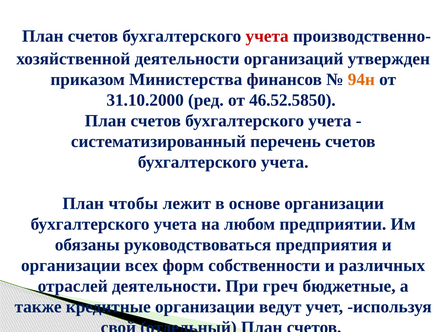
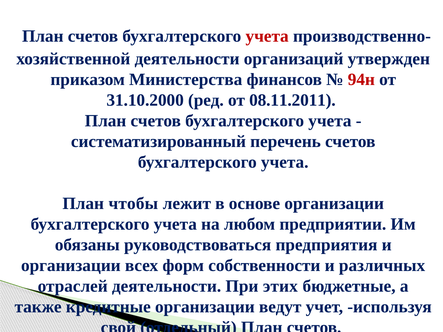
94н colour: orange -> red
46.52.5850: 46.52.5850 -> 08.11.2011
греч: греч -> этих
